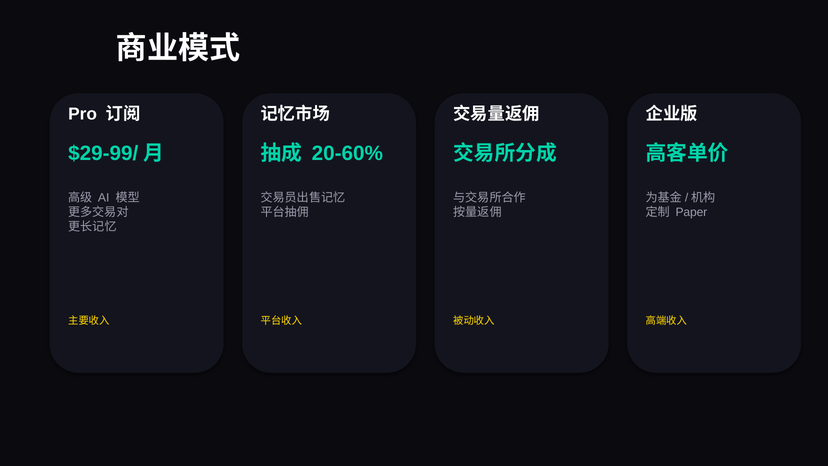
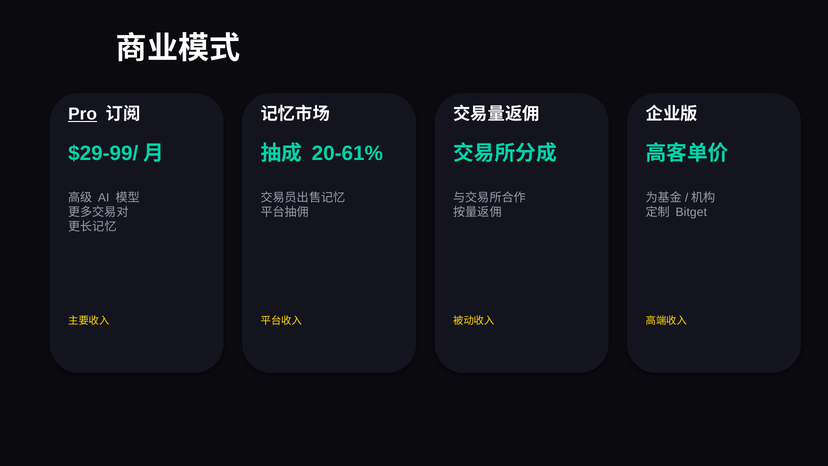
Pro underline: none -> present
20-60%: 20-60% -> 20-61%
Paper: Paper -> Bitget
